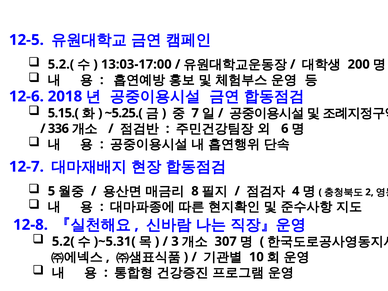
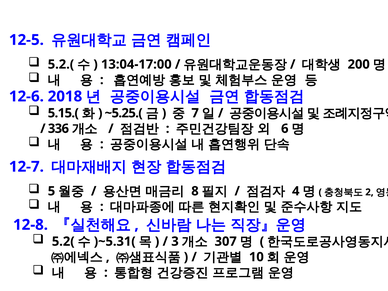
13:03-17:00: 13:03-17:00 -> 13:04-17:00
